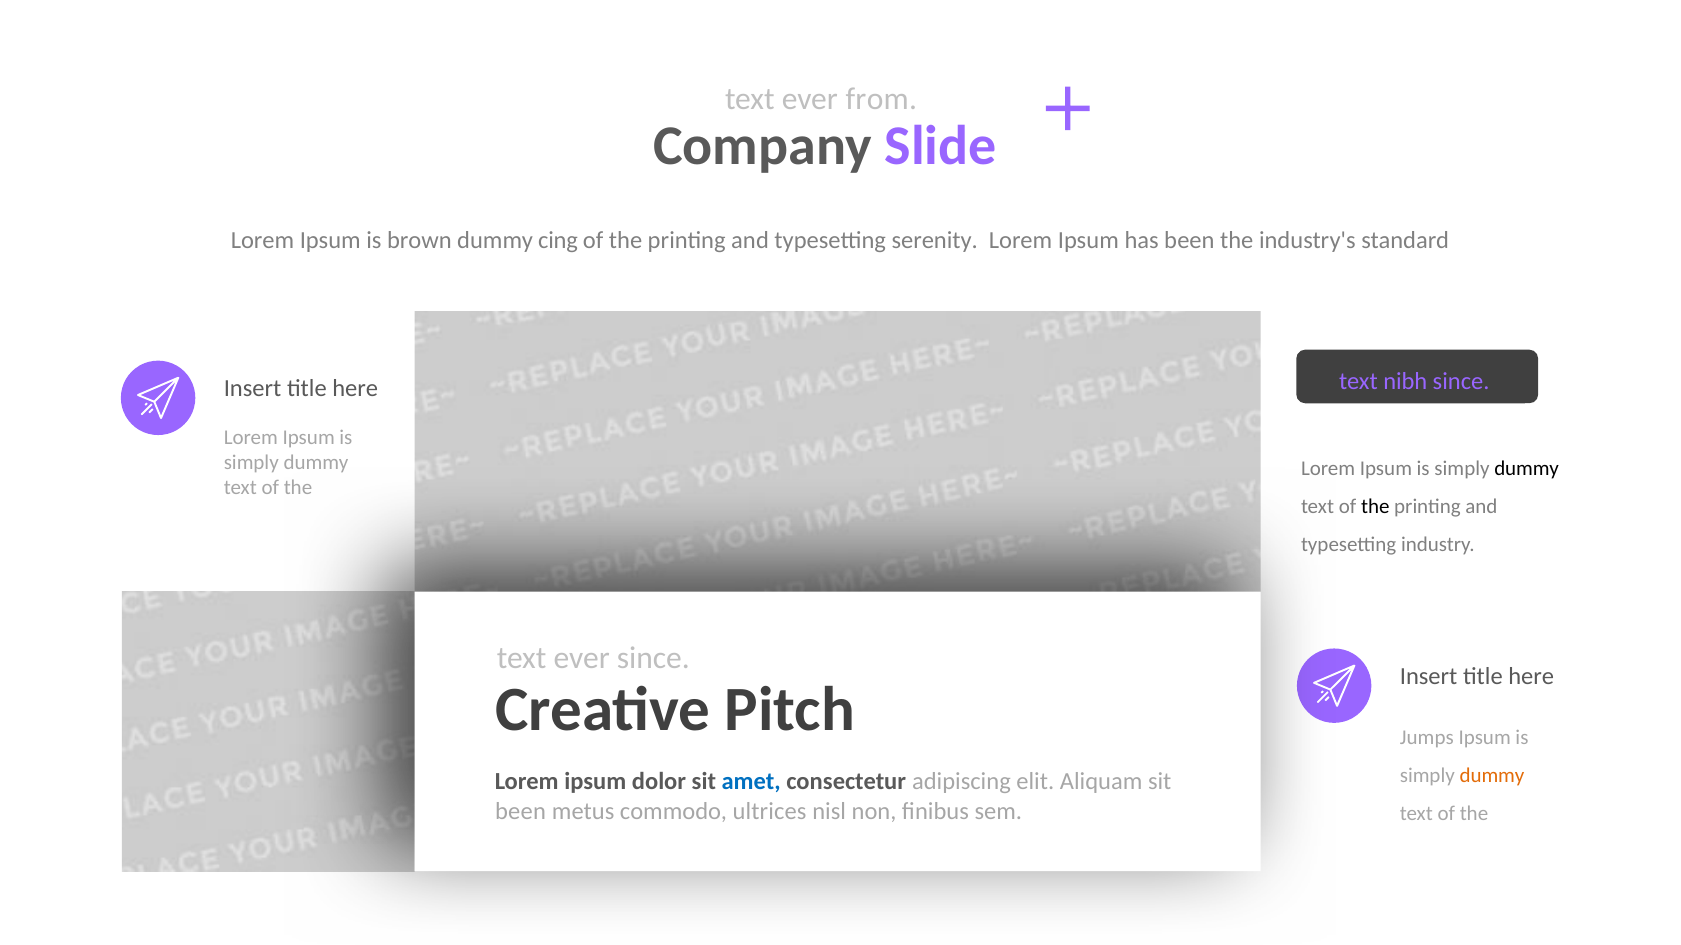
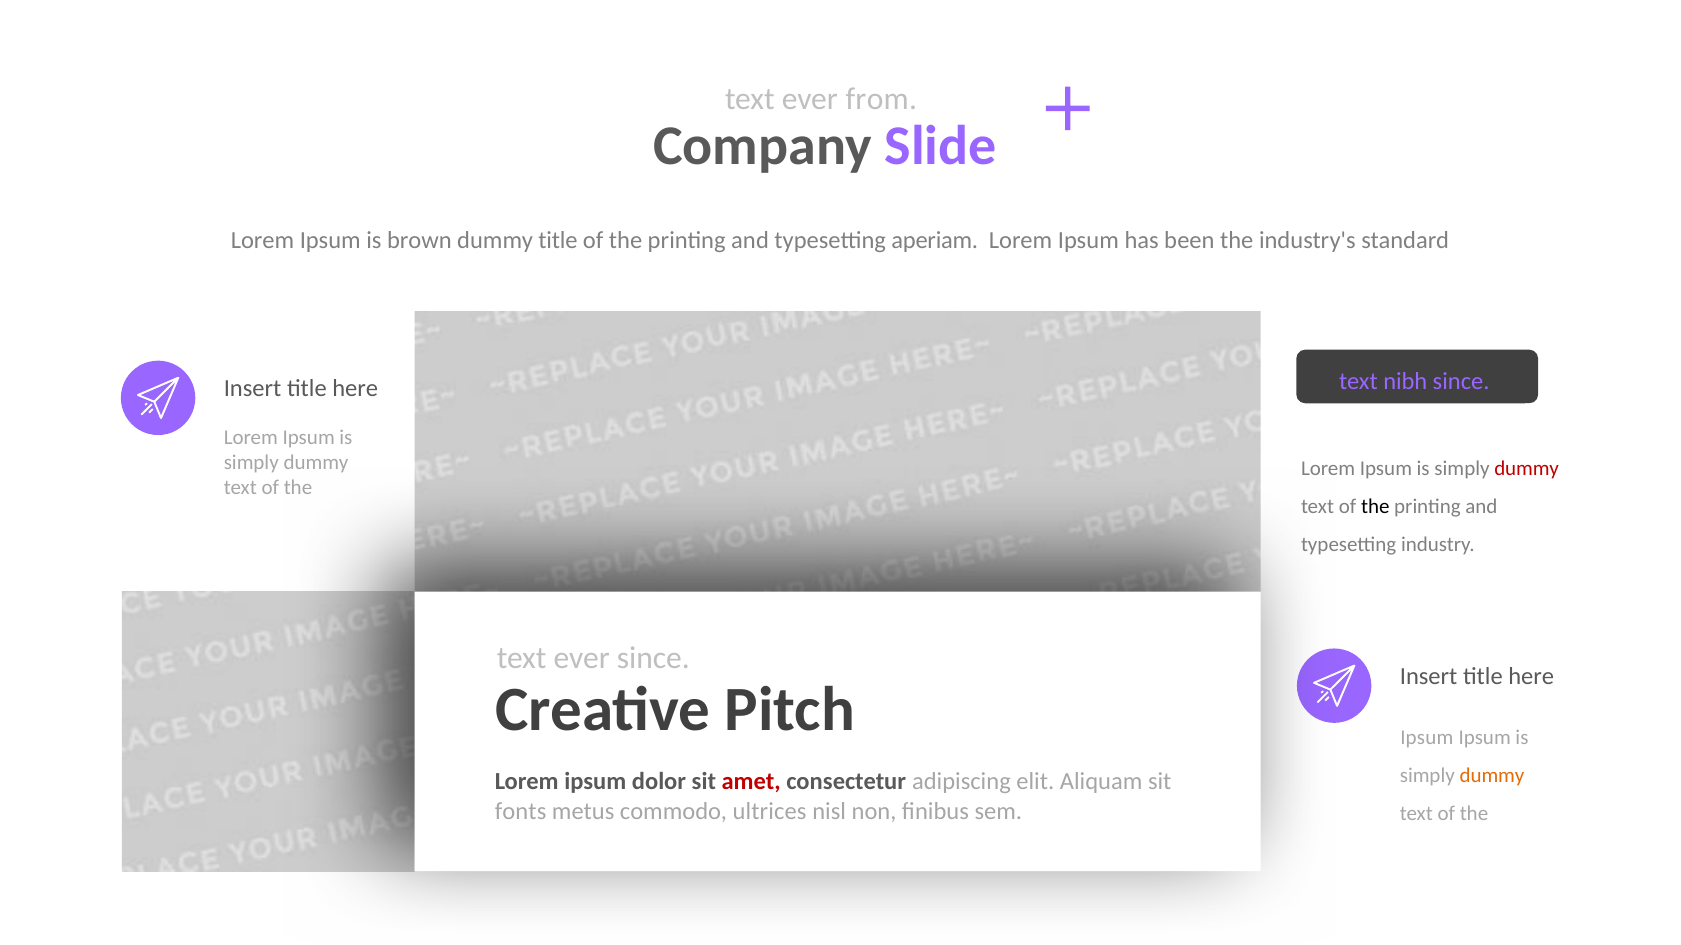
dummy cing: cing -> title
serenity: serenity -> aperiam
dummy at (1527, 469) colour: black -> red
Jumps at (1427, 738): Jumps -> Ipsum
amet colour: blue -> red
been at (521, 812): been -> fonts
